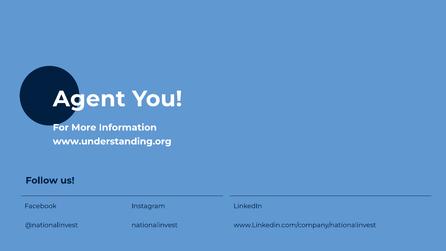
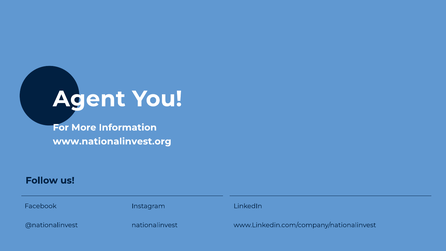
www.understanding.org: www.understanding.org -> www.nationalinvest.org
